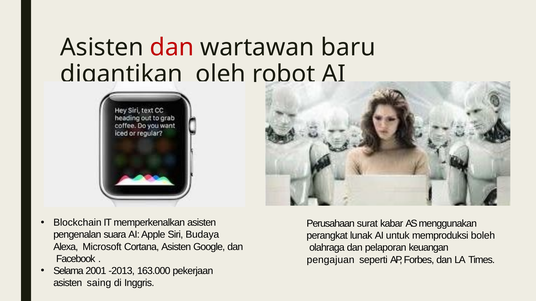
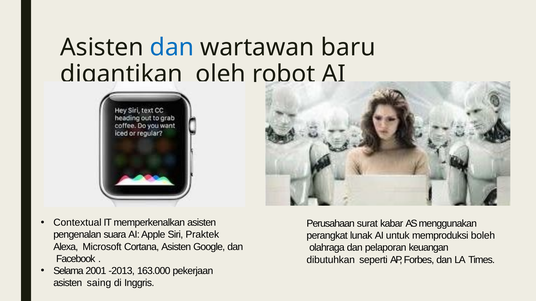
dan at (172, 48) colour: red -> blue
Blockchain: Blockchain -> Contextual
Budaya: Budaya -> Praktek
pengajuan: pengajuan -> dibutuhkan
